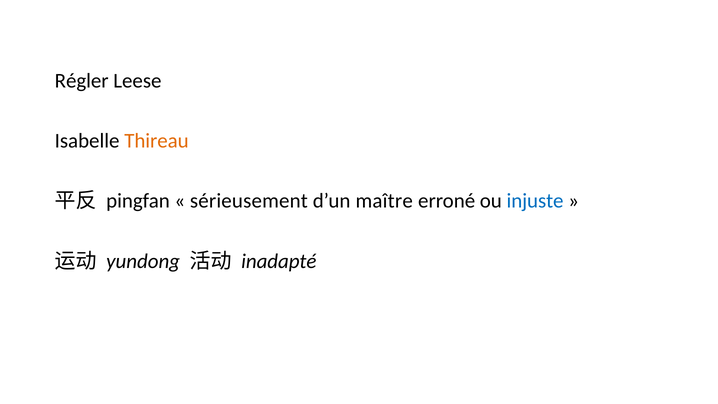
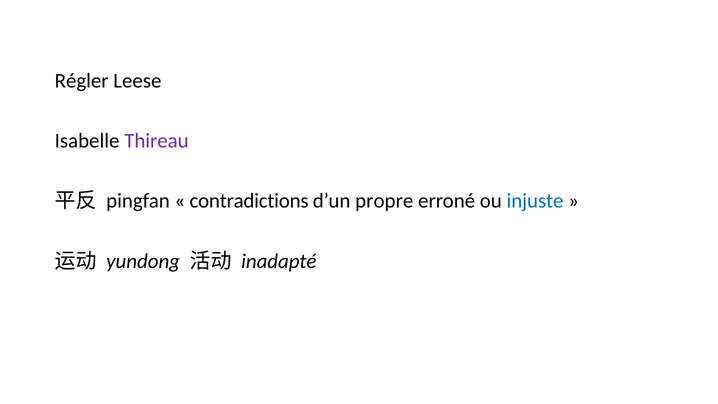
Thireau colour: orange -> purple
sérieusement: sérieusement -> contradictions
maître: maître -> propre
